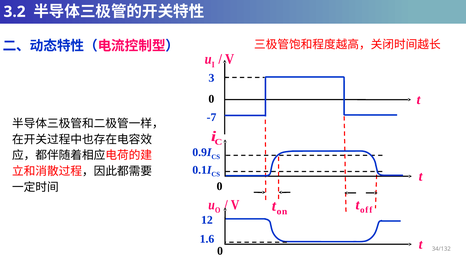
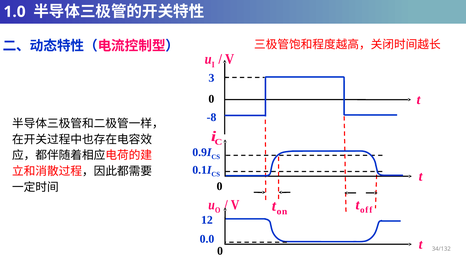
3.2: 3.2 -> 1.0
-7: -7 -> -8
1.6: 1.6 -> 0.0
